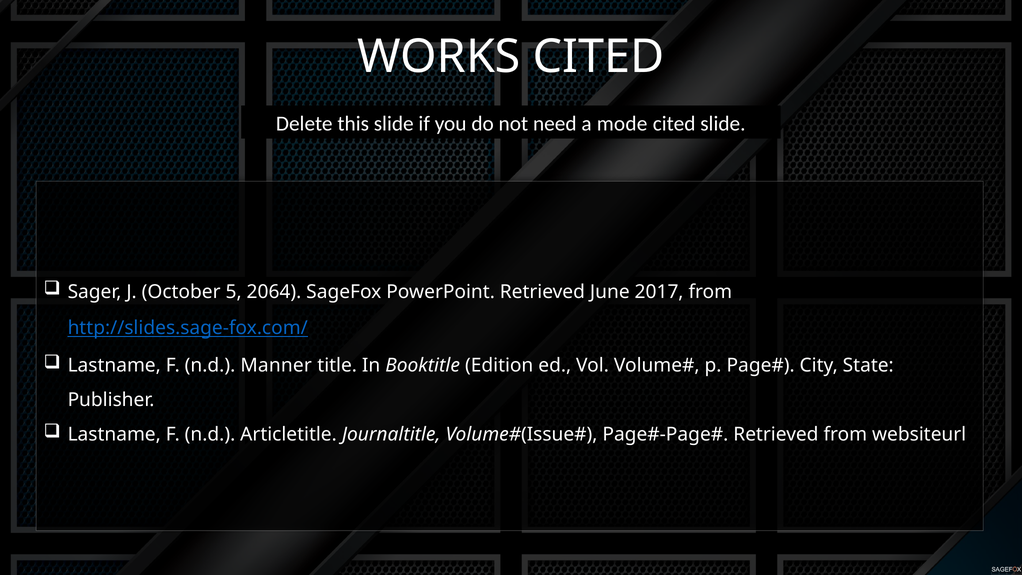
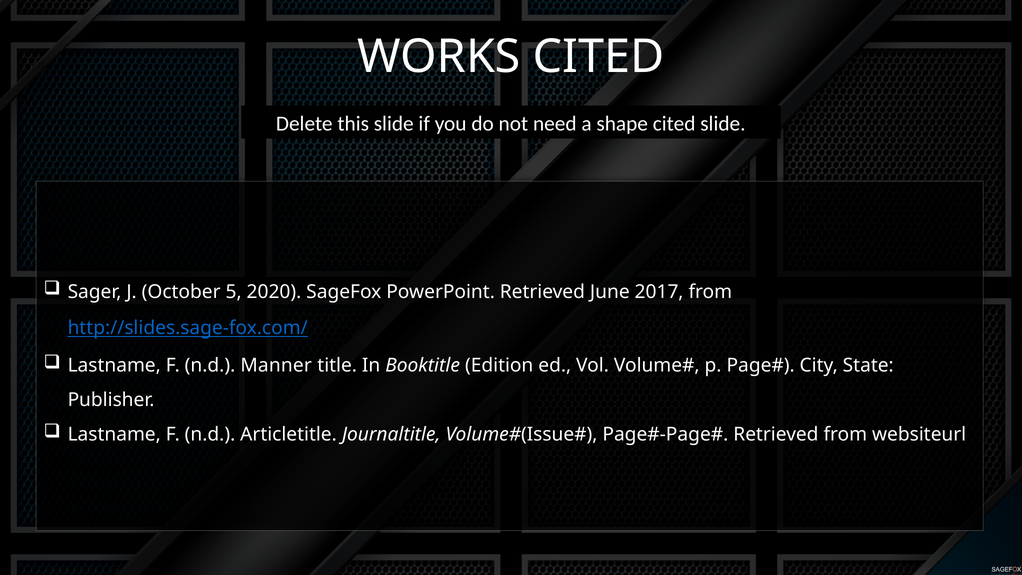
mode: mode -> shape
2064: 2064 -> 2020
